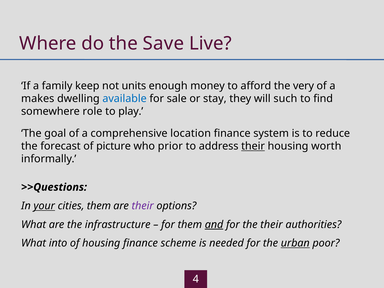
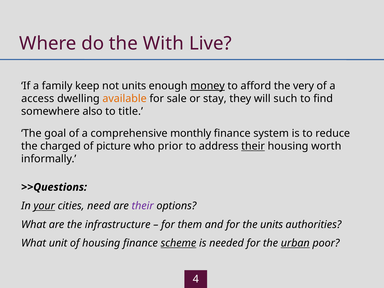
Save: Save -> With
money underline: none -> present
makes: makes -> access
available colour: blue -> orange
role: role -> also
play: play -> title
location: location -> monthly
forecast: forecast -> charged
cities them: them -> need
and underline: present -> none
the their: their -> units
into: into -> unit
scheme underline: none -> present
